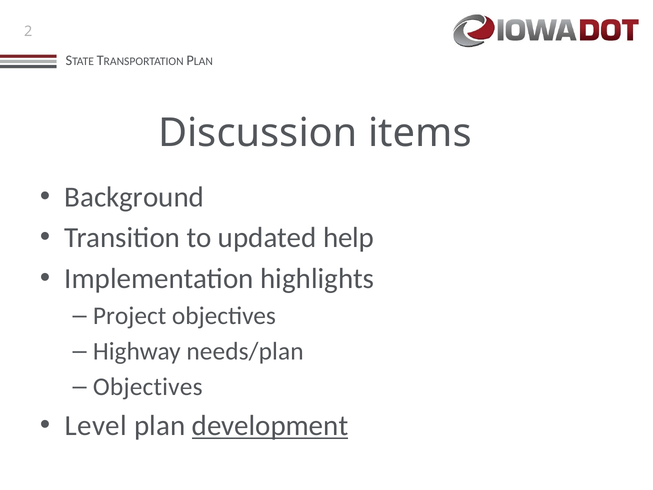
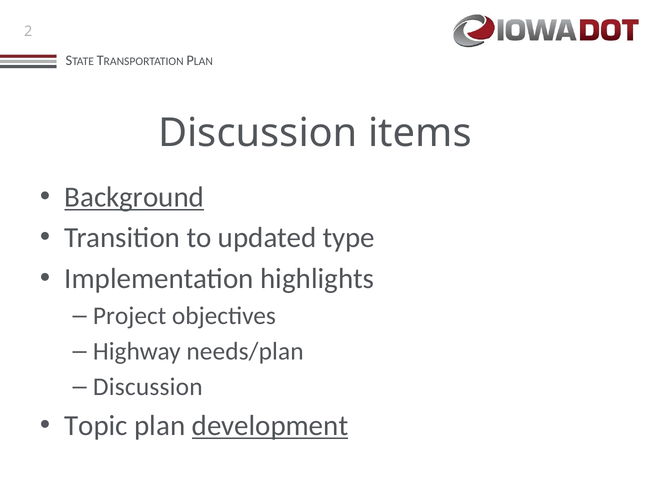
Background underline: none -> present
help: help -> type
Objectives at (148, 387): Objectives -> Discussion
Level: Level -> Topic
